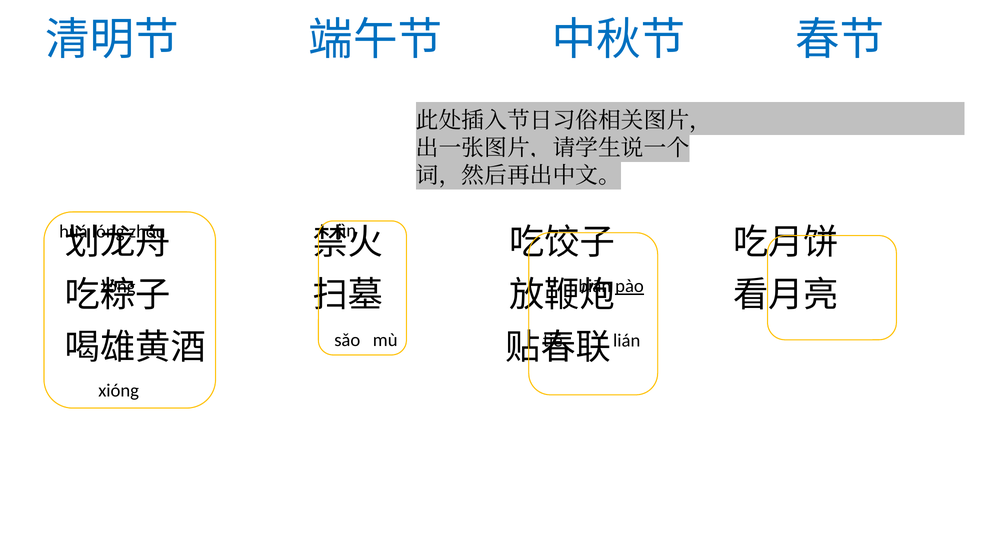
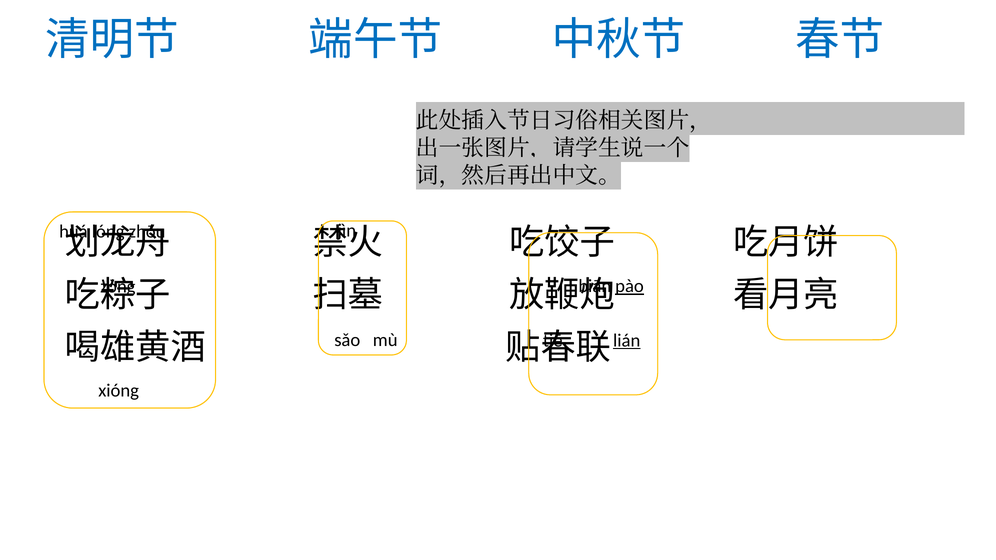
lián underline: none -> present
